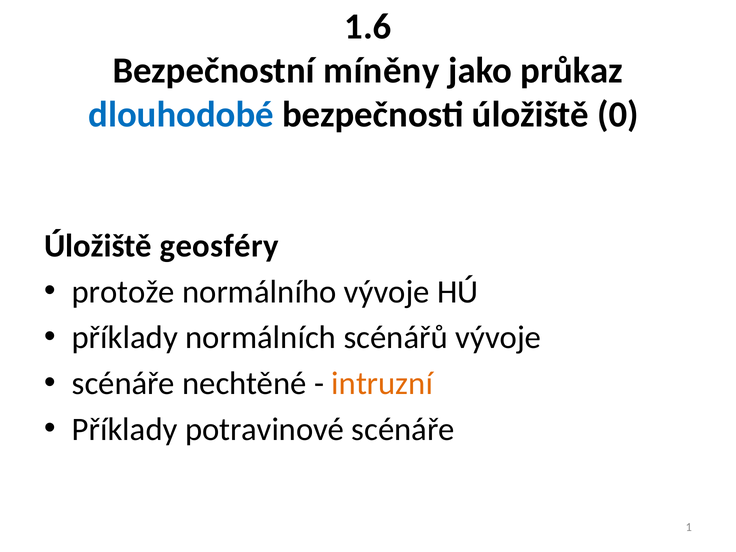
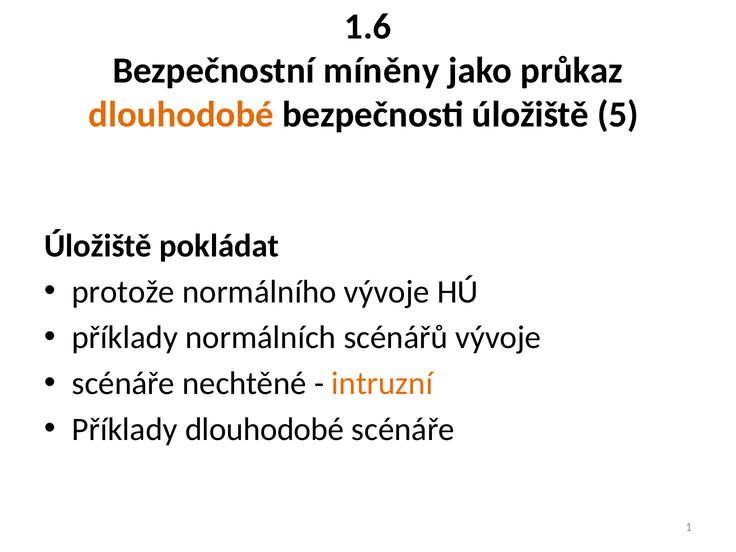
dlouhodobé at (181, 115) colour: blue -> orange
0: 0 -> 5
geosféry: geosféry -> pokládat
Příklady potravinové: potravinové -> dlouhodobé
